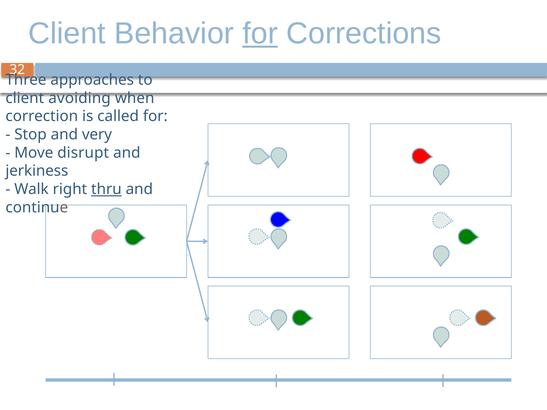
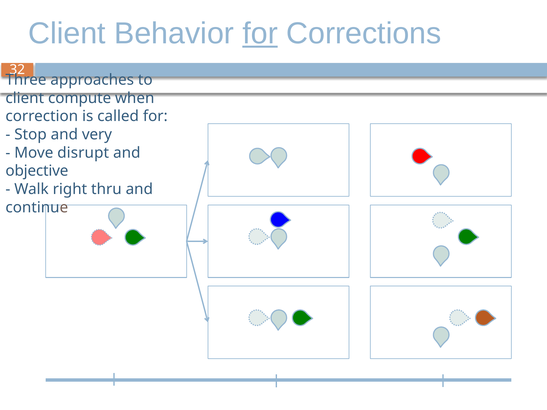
avoiding: avoiding -> compute
jerkiness: jerkiness -> objective
thru underline: present -> none
